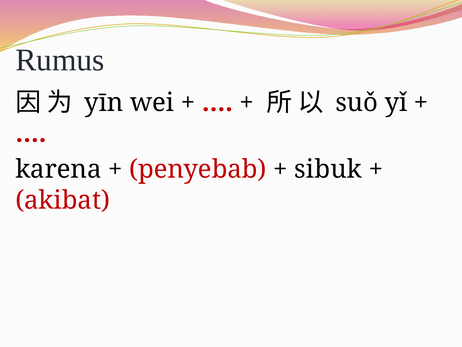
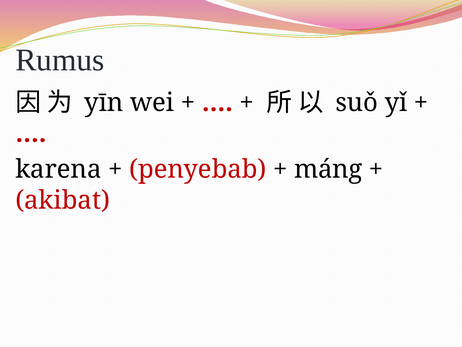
sibuk: sibuk -> máng
